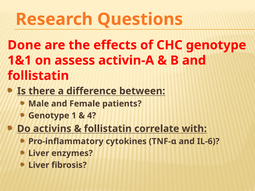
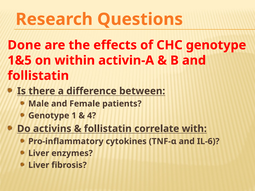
1&1: 1&1 -> 1&5
assess: assess -> within
